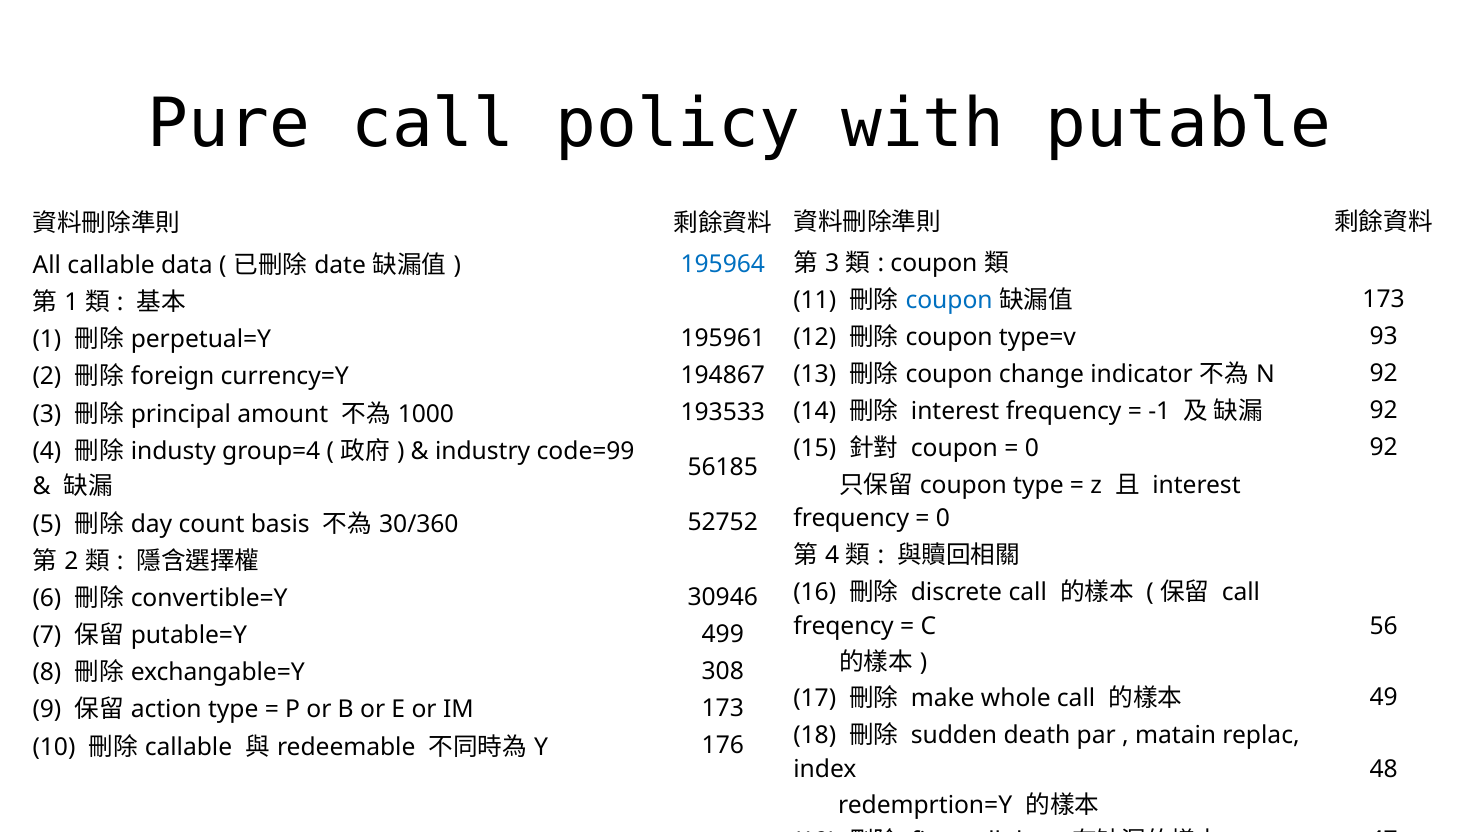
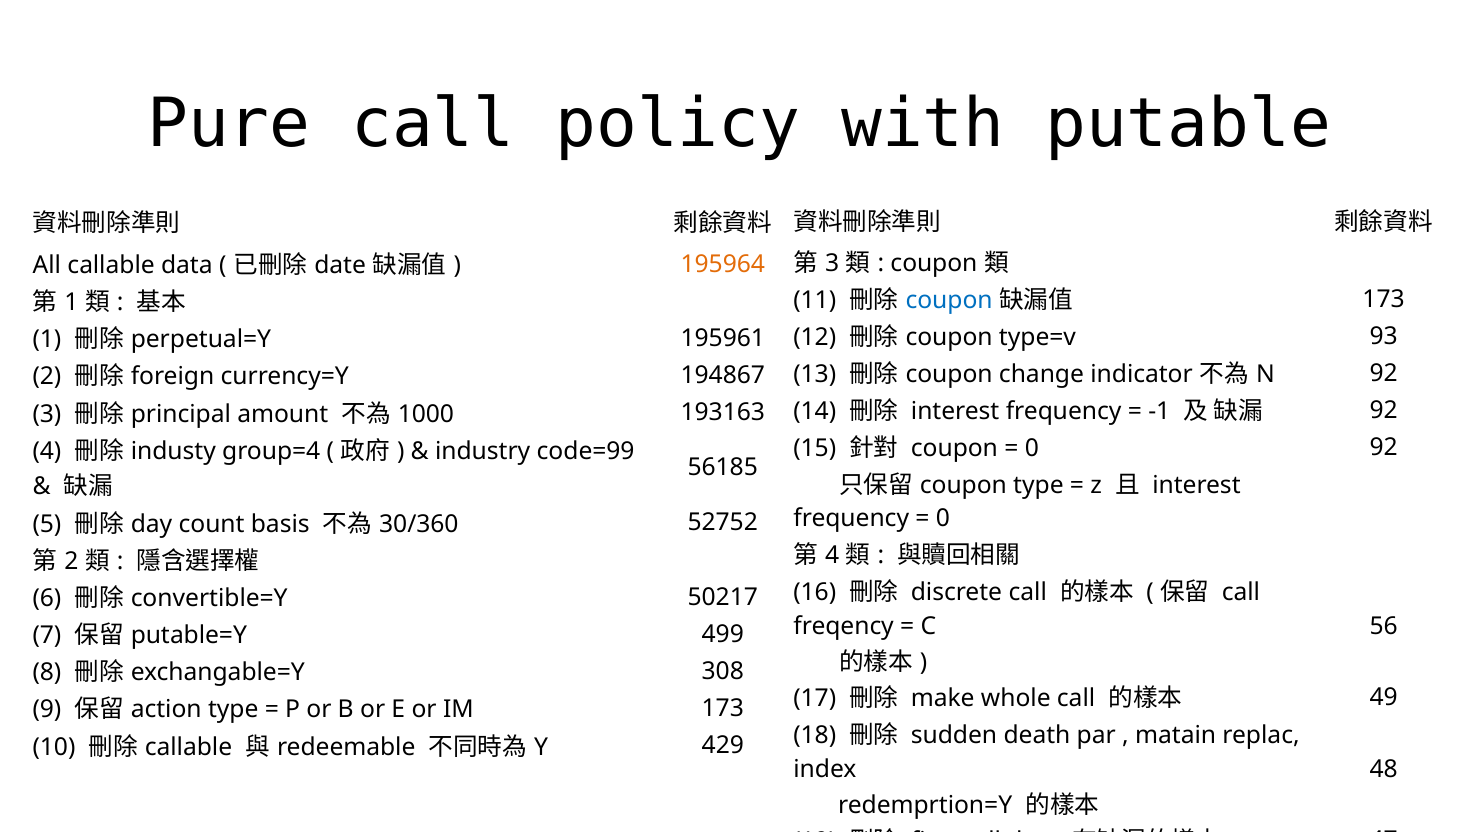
195964 colour: blue -> orange
193533: 193533 -> 193163
30946: 30946 -> 50217
176: 176 -> 429
